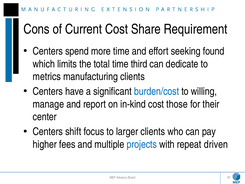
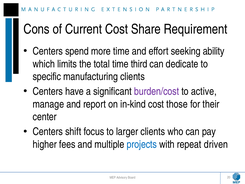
found: found -> ability
metrics: metrics -> specific
burden/cost colour: blue -> purple
willing: willing -> active
